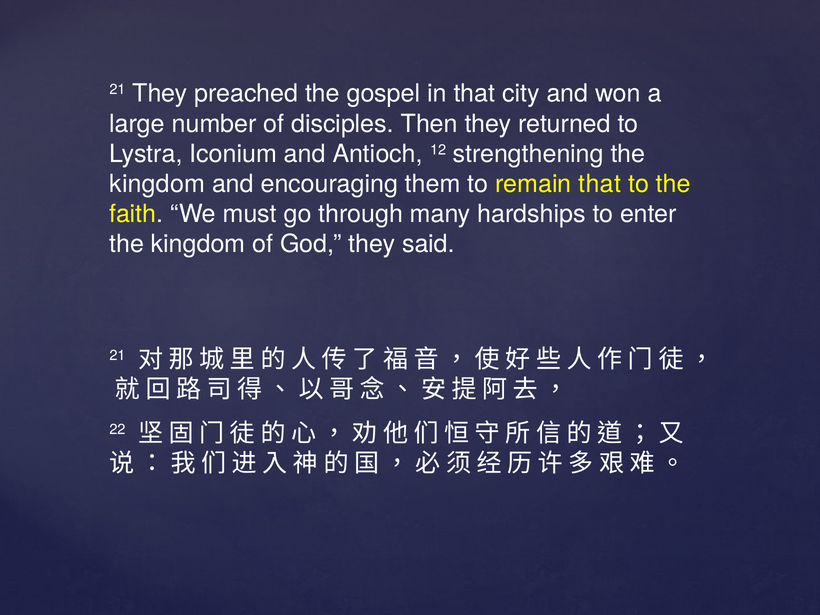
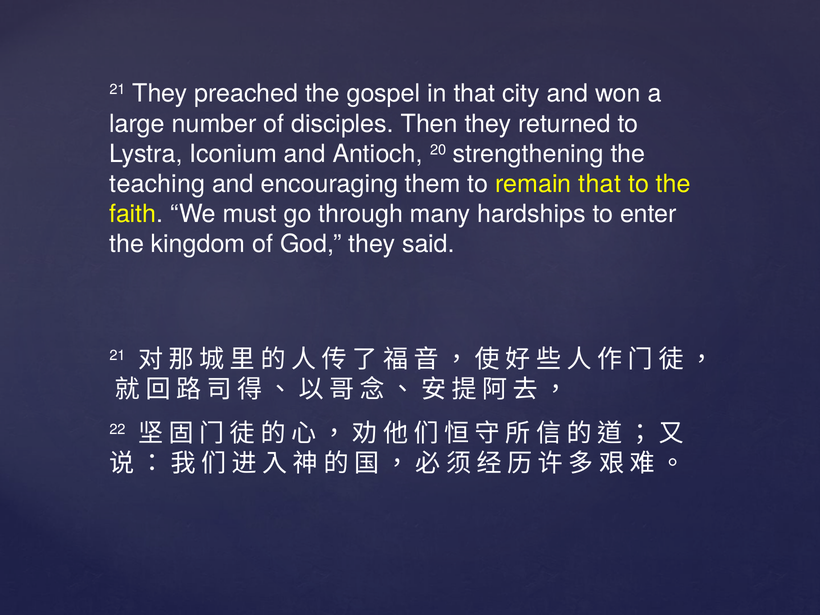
12: 12 -> 20
kingdom at (157, 184): kingdom -> teaching
